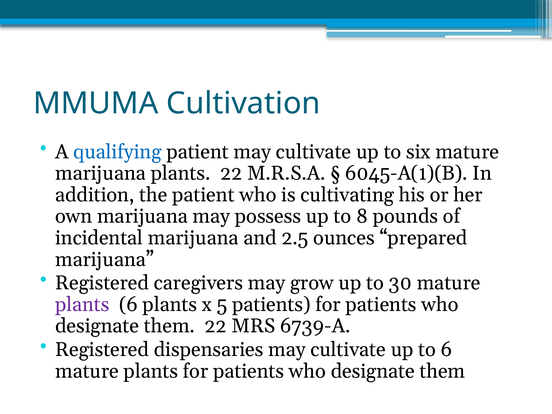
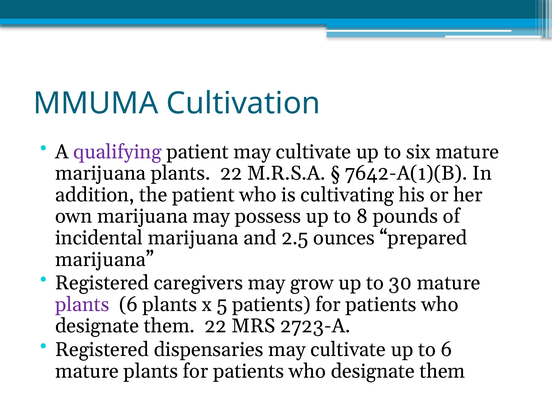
qualifying colour: blue -> purple
6045-A(1)(B: 6045-A(1)(B -> 7642-A(1)(B
6739-A: 6739-A -> 2723-A
